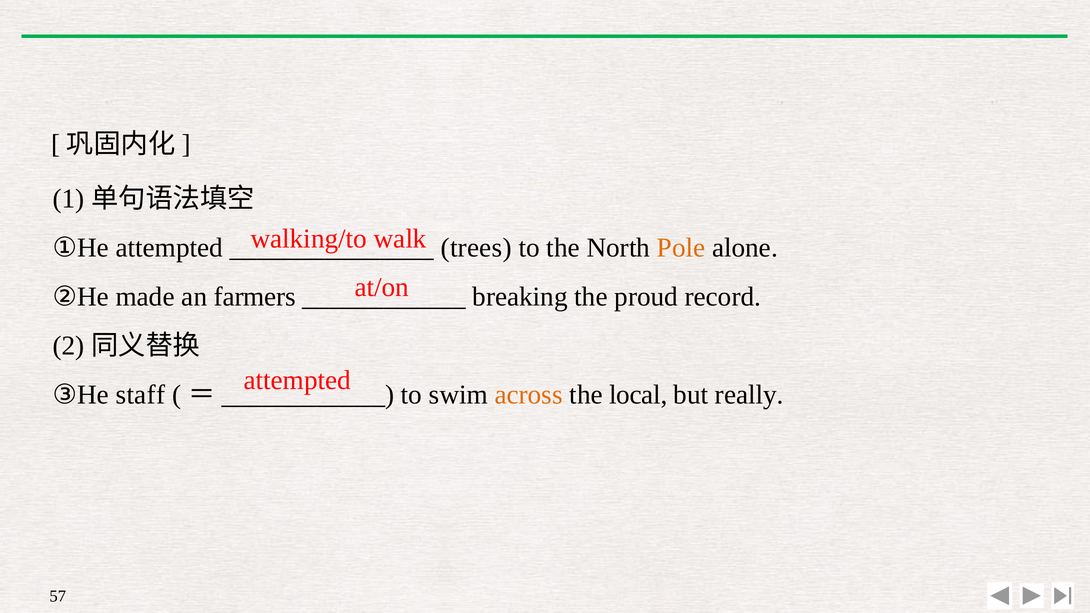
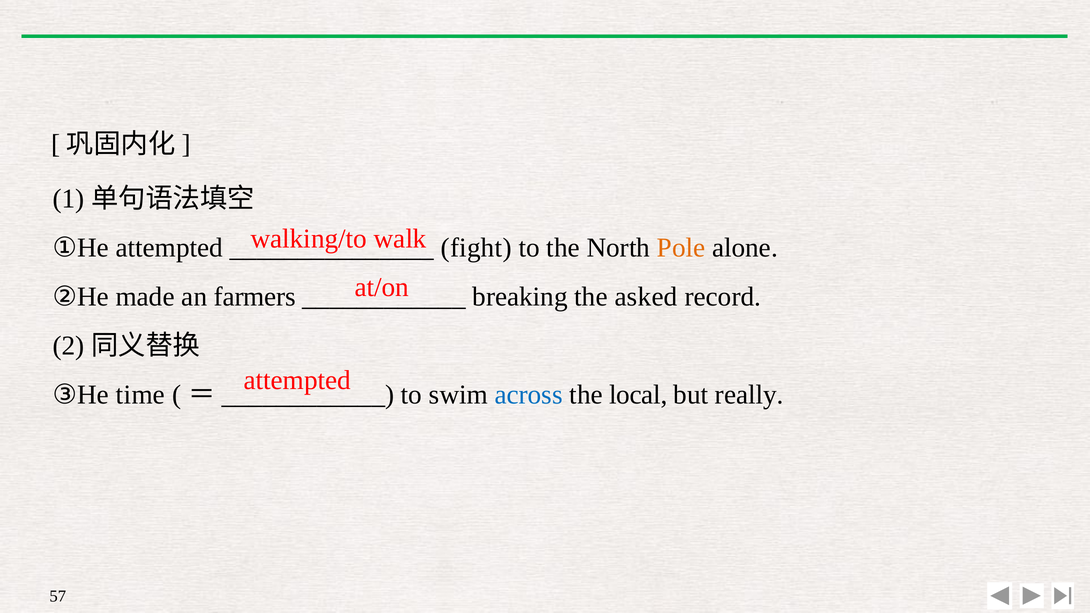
trees: trees -> fight
proud: proud -> asked
staff: staff -> time
across colour: orange -> blue
